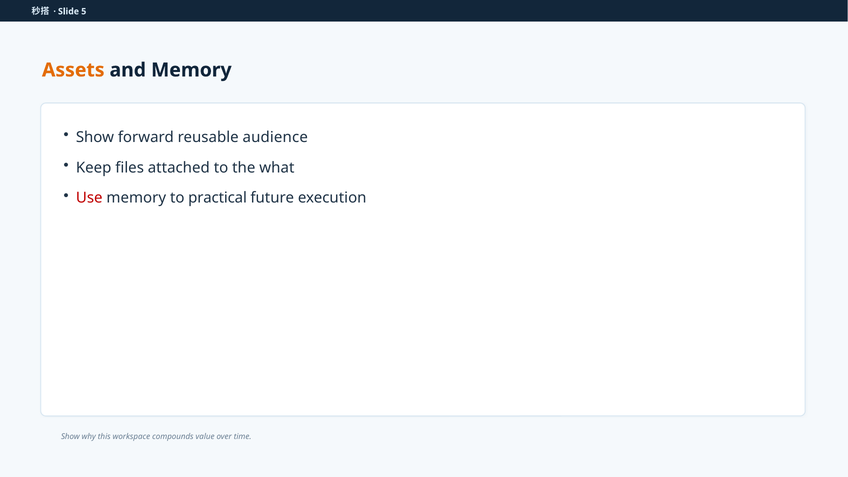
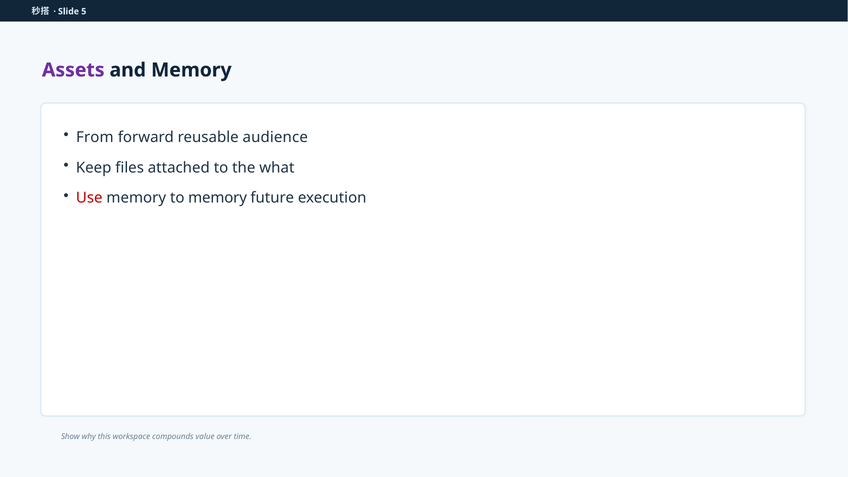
Assets colour: orange -> purple
Show at (95, 137): Show -> From
to practical: practical -> memory
